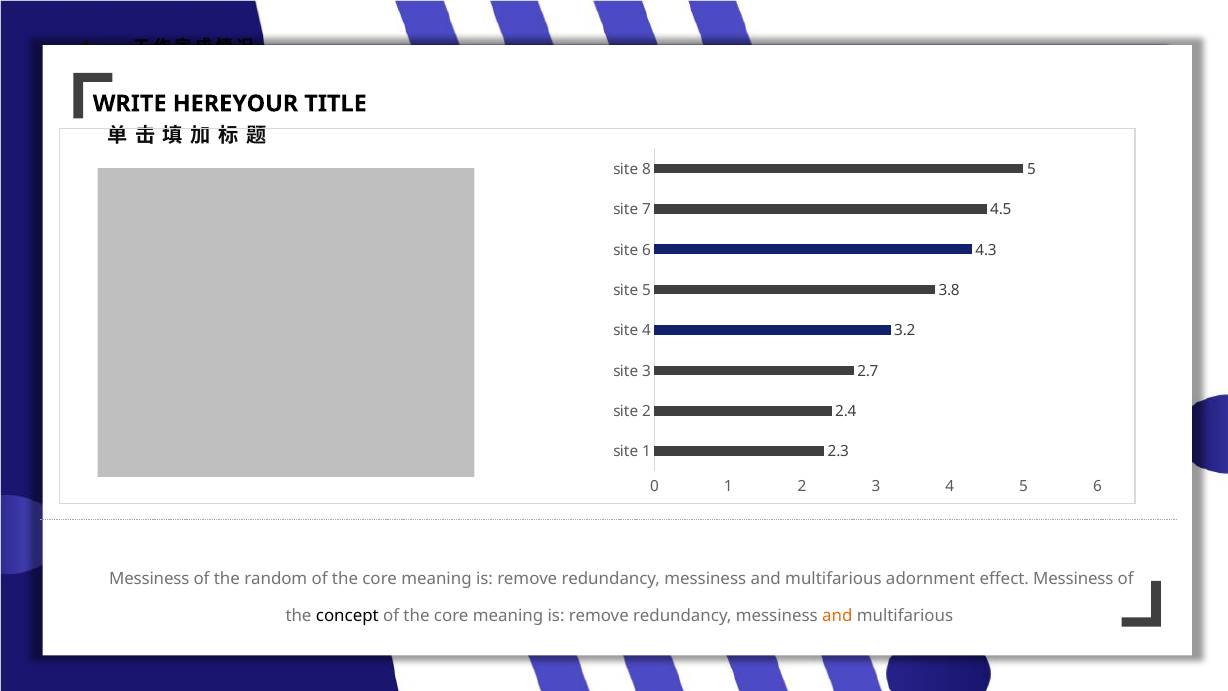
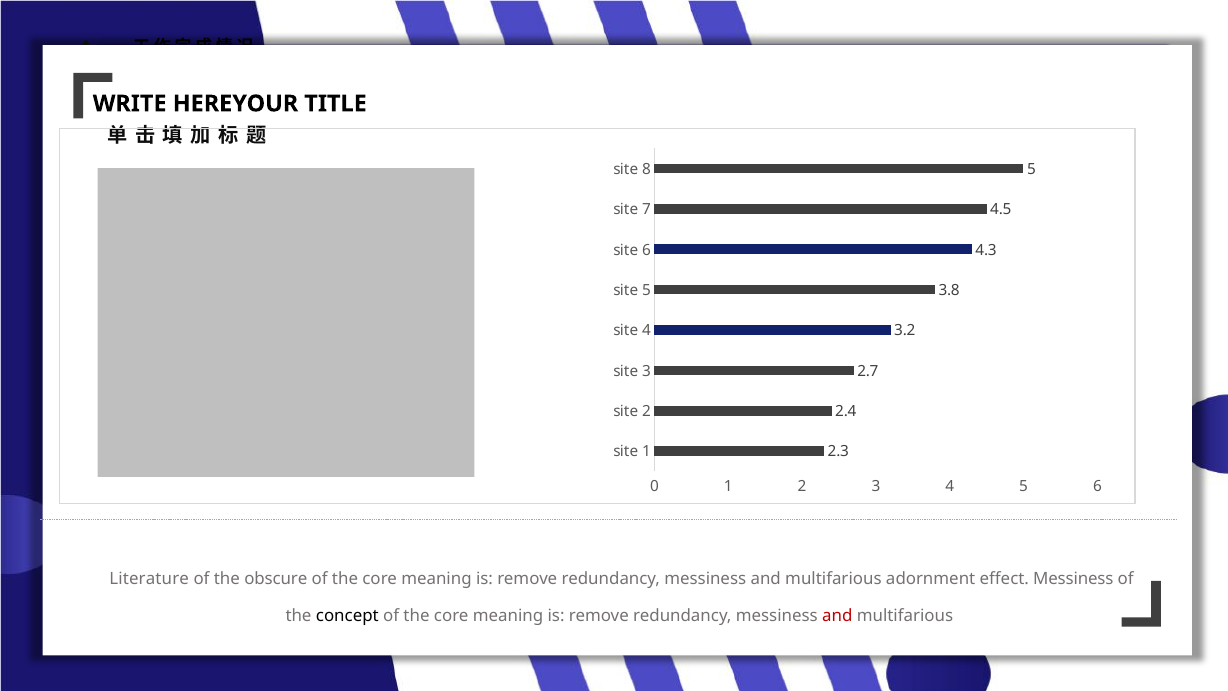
Messiness at (149, 579): Messiness -> Literature
random: random -> obscure
and at (837, 616) colour: orange -> red
